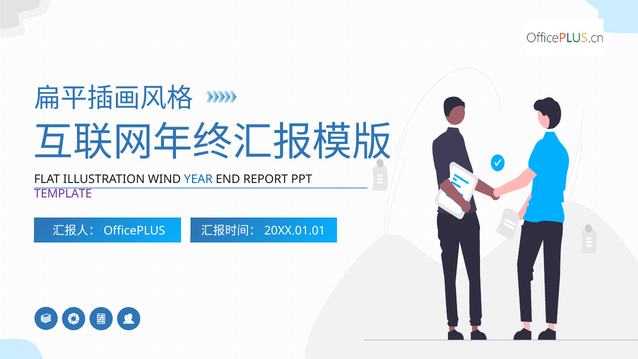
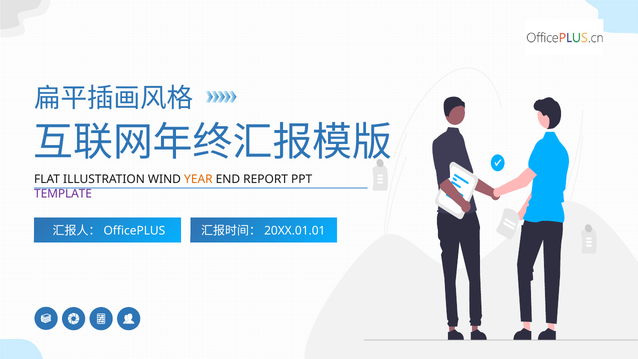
YEAR colour: blue -> orange
